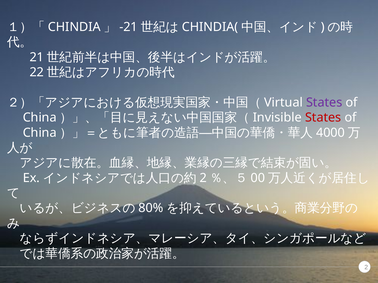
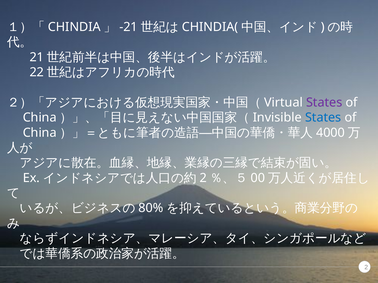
States at (323, 118) colour: red -> blue
